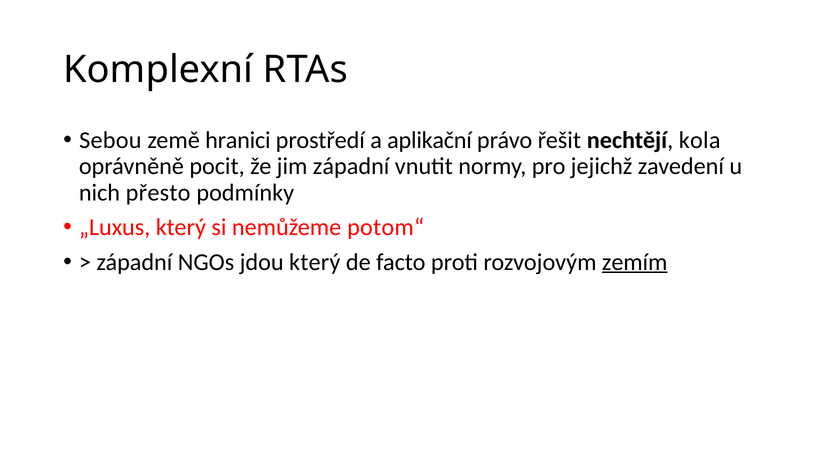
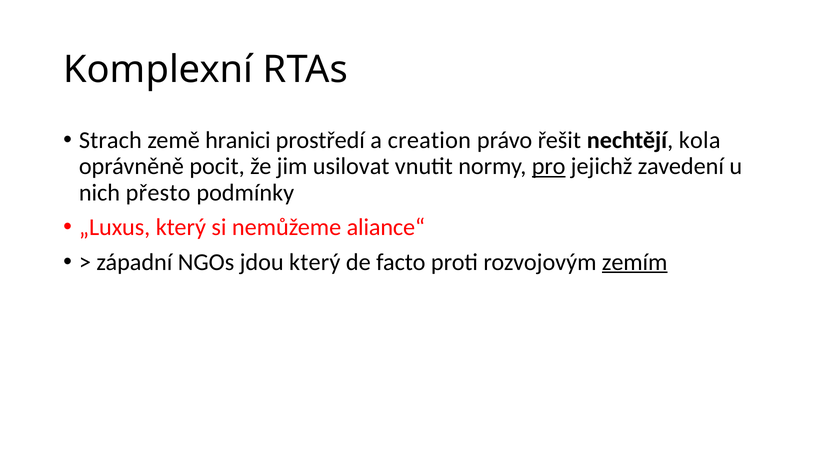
Sebou: Sebou -> Strach
aplikační: aplikační -> creation
jim západní: západní -> usilovat
pro underline: none -> present
potom“: potom“ -> aliance“
